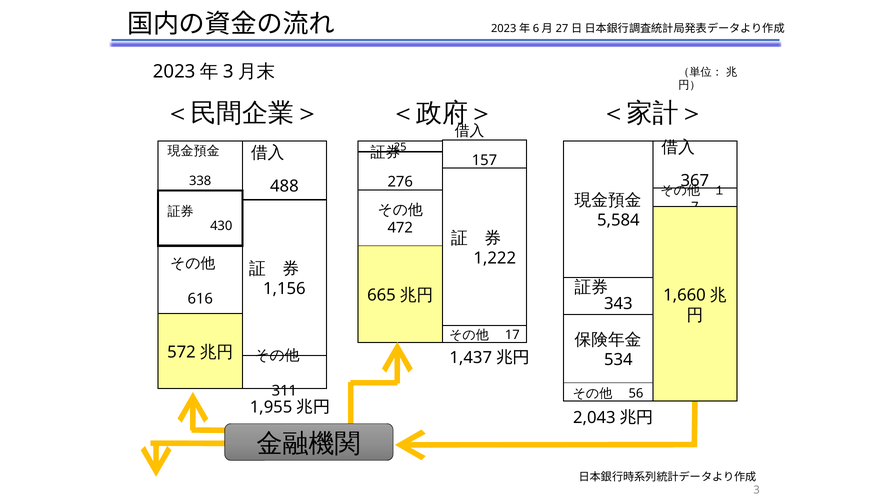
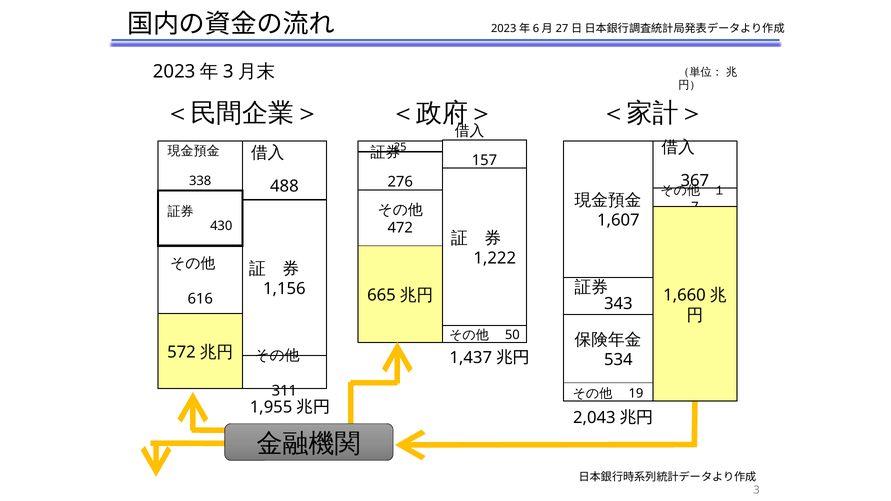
5,584: 5,584 -> 1,607
17: 17 -> 50
56: 56 -> 19
